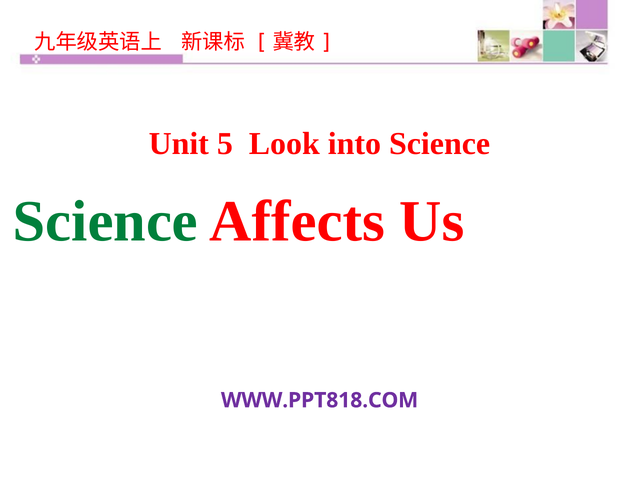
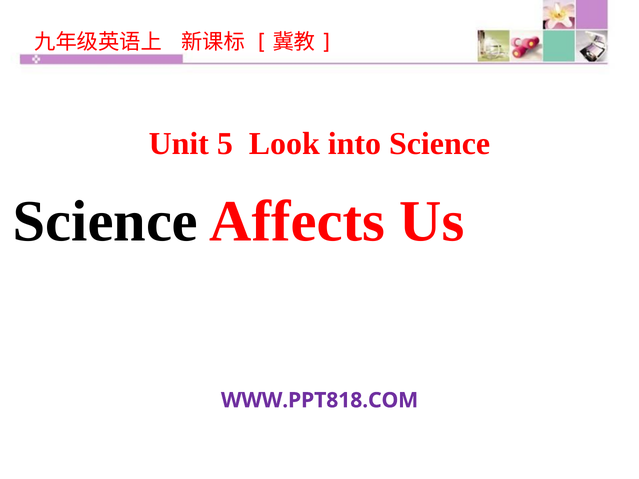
Science at (105, 222) colour: green -> black
